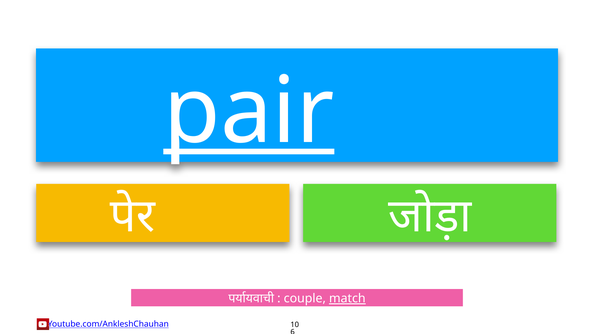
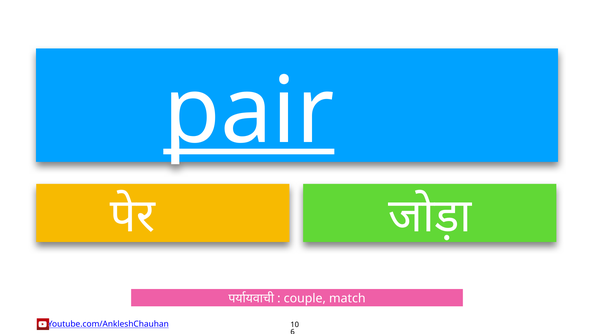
match underline: present -> none
